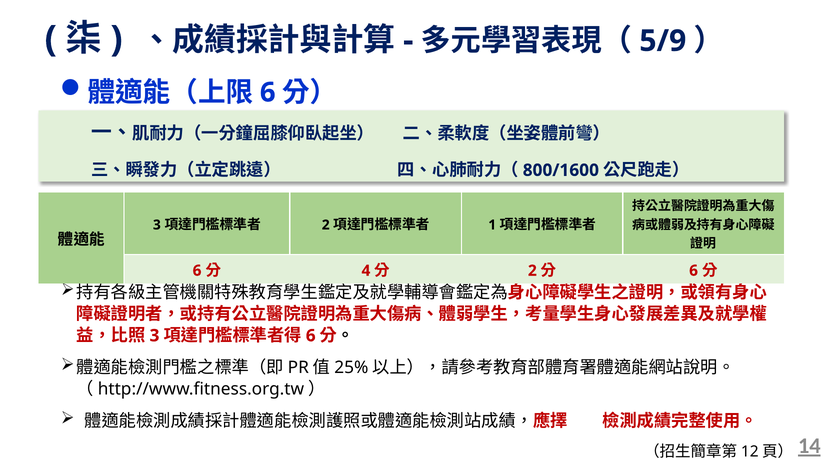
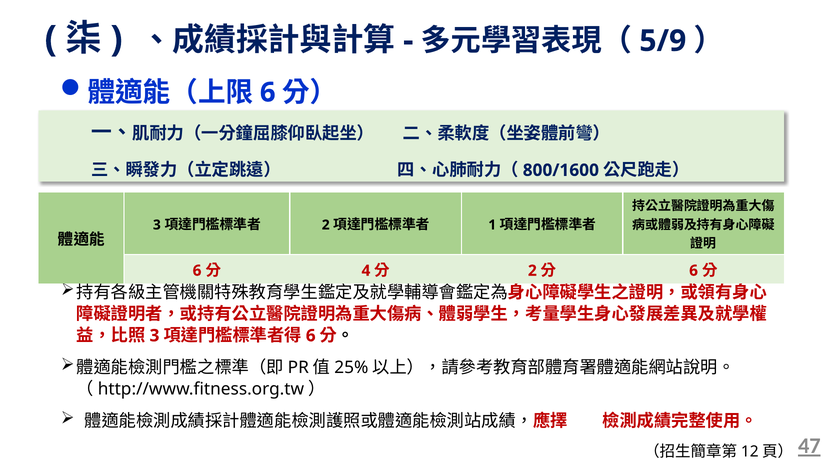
14: 14 -> 47
